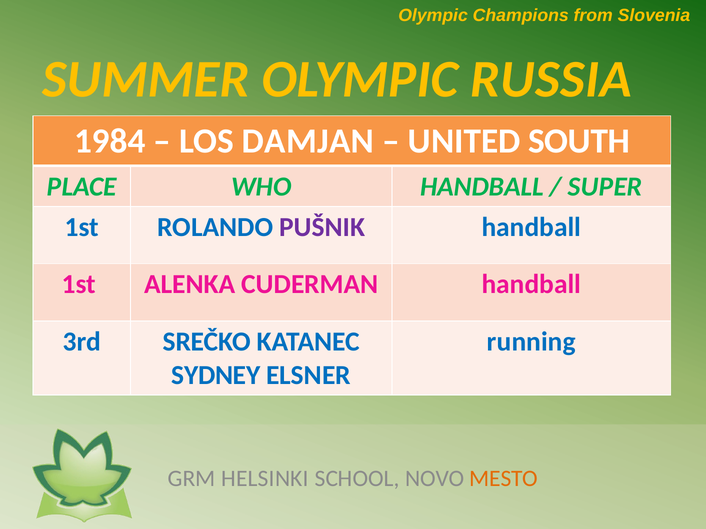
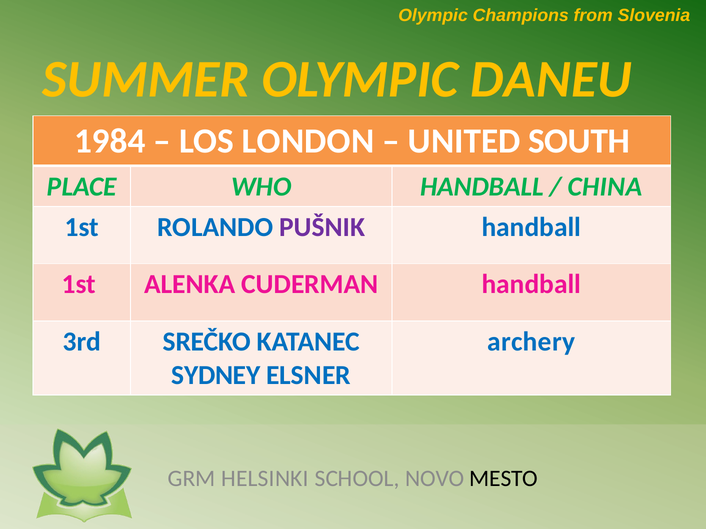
RUSSIA: RUSSIA -> DANEU
DAMJAN: DAMJAN -> LONDON
SUPER: SUPER -> CHINA
running: running -> archery
MESTO colour: orange -> black
